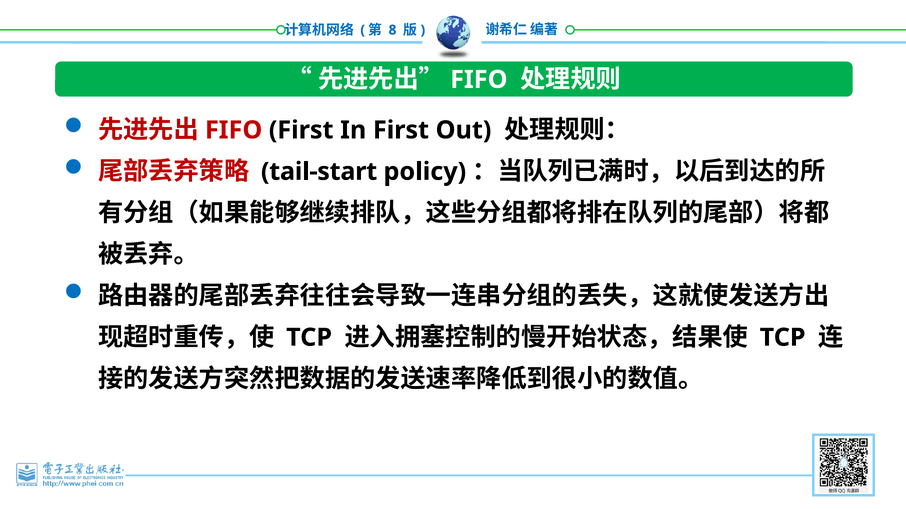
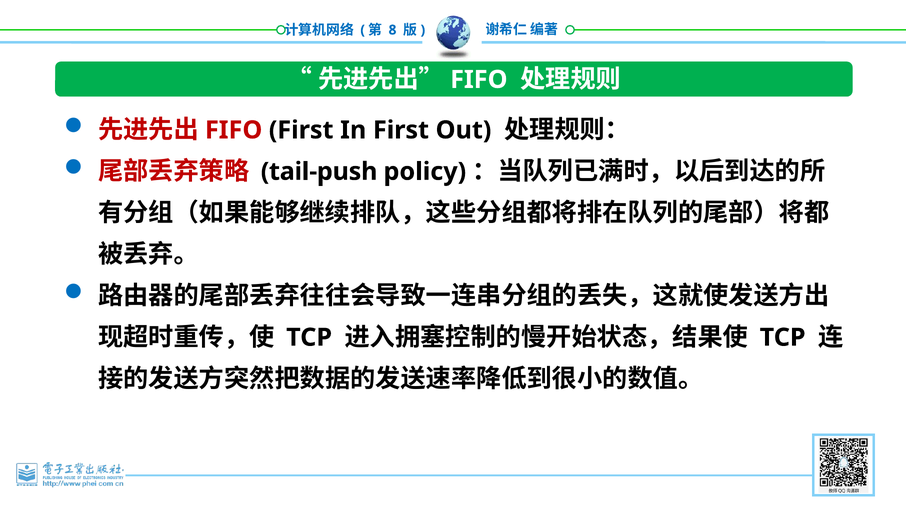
tail-start: tail-start -> tail-push
